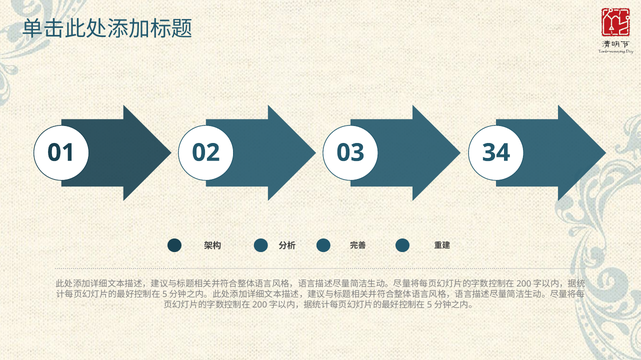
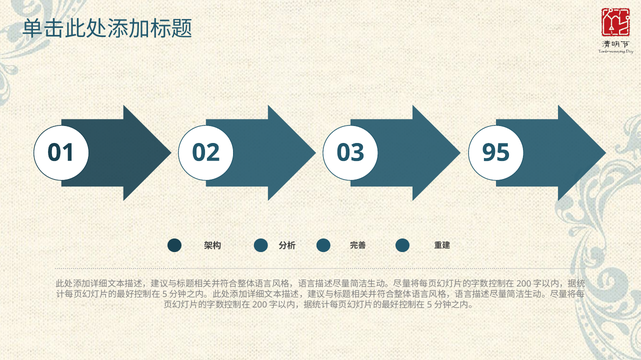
34: 34 -> 95
